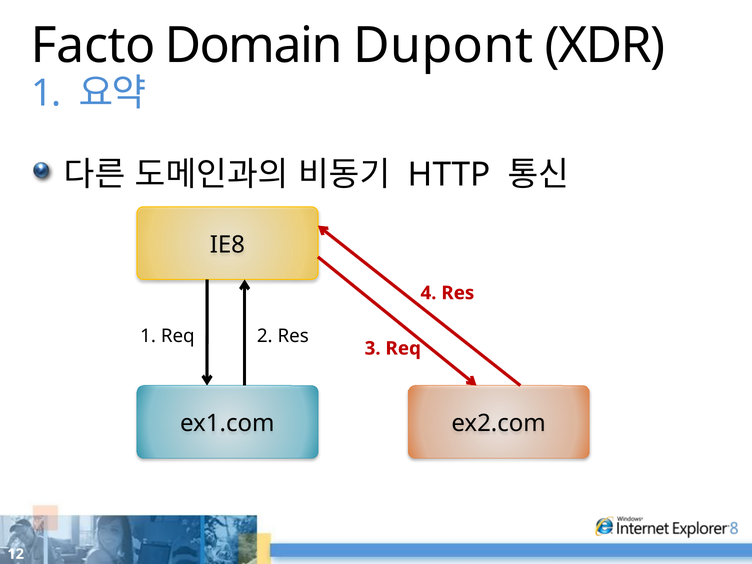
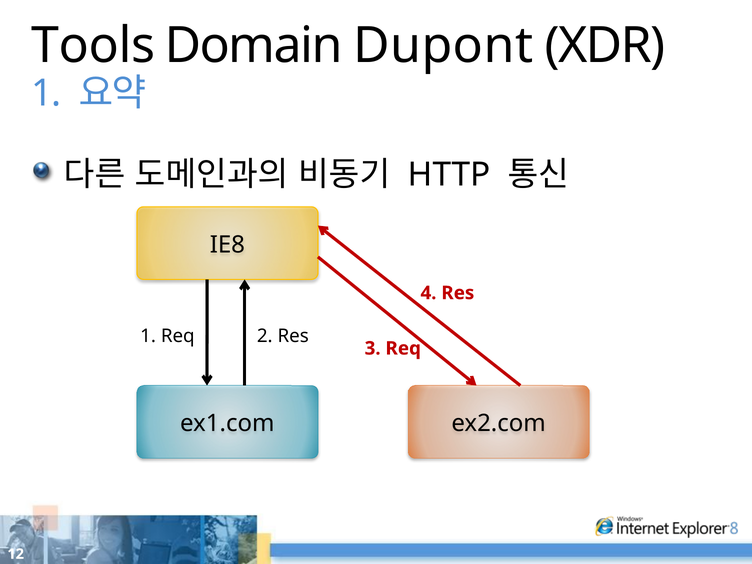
Facto: Facto -> Tools
